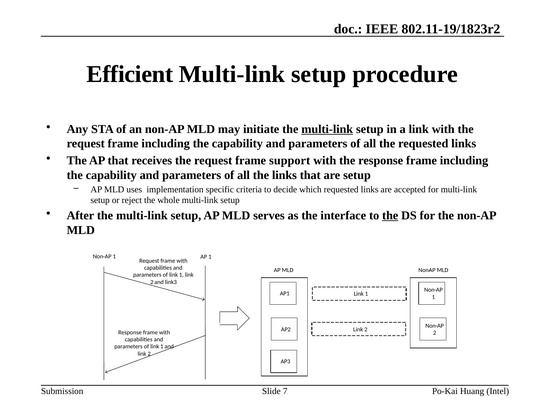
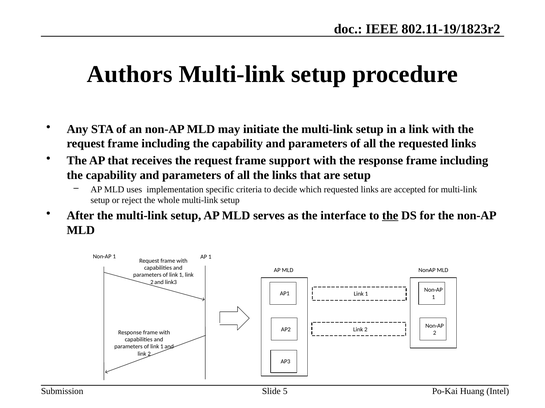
Efficient: Efficient -> Authors
multi-link at (327, 129) underline: present -> none
7: 7 -> 5
